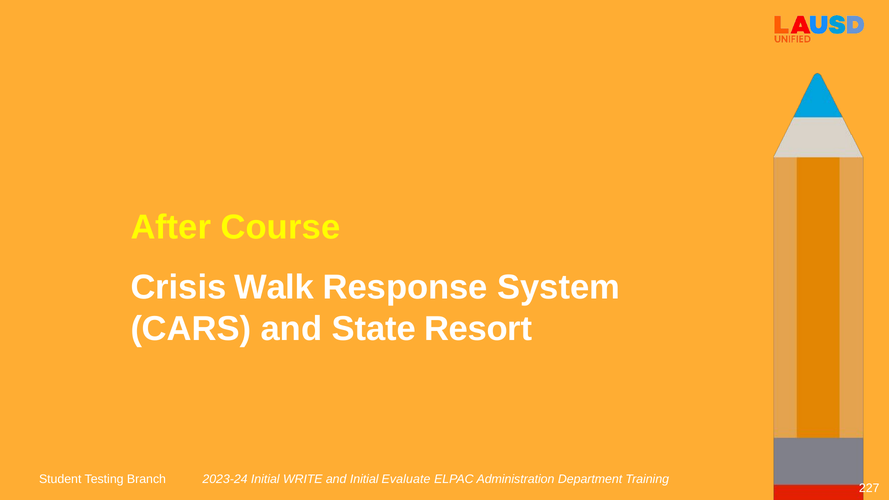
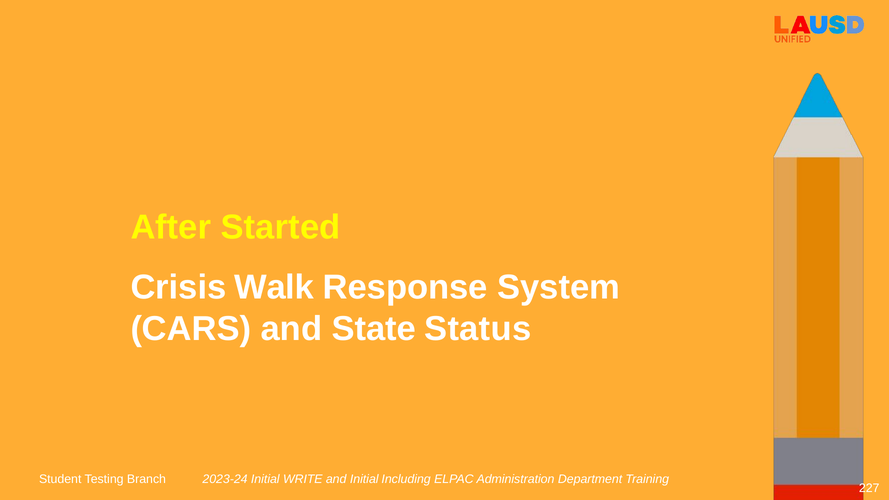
Course: Course -> Started
Resort: Resort -> Status
Evaluate: Evaluate -> Including
